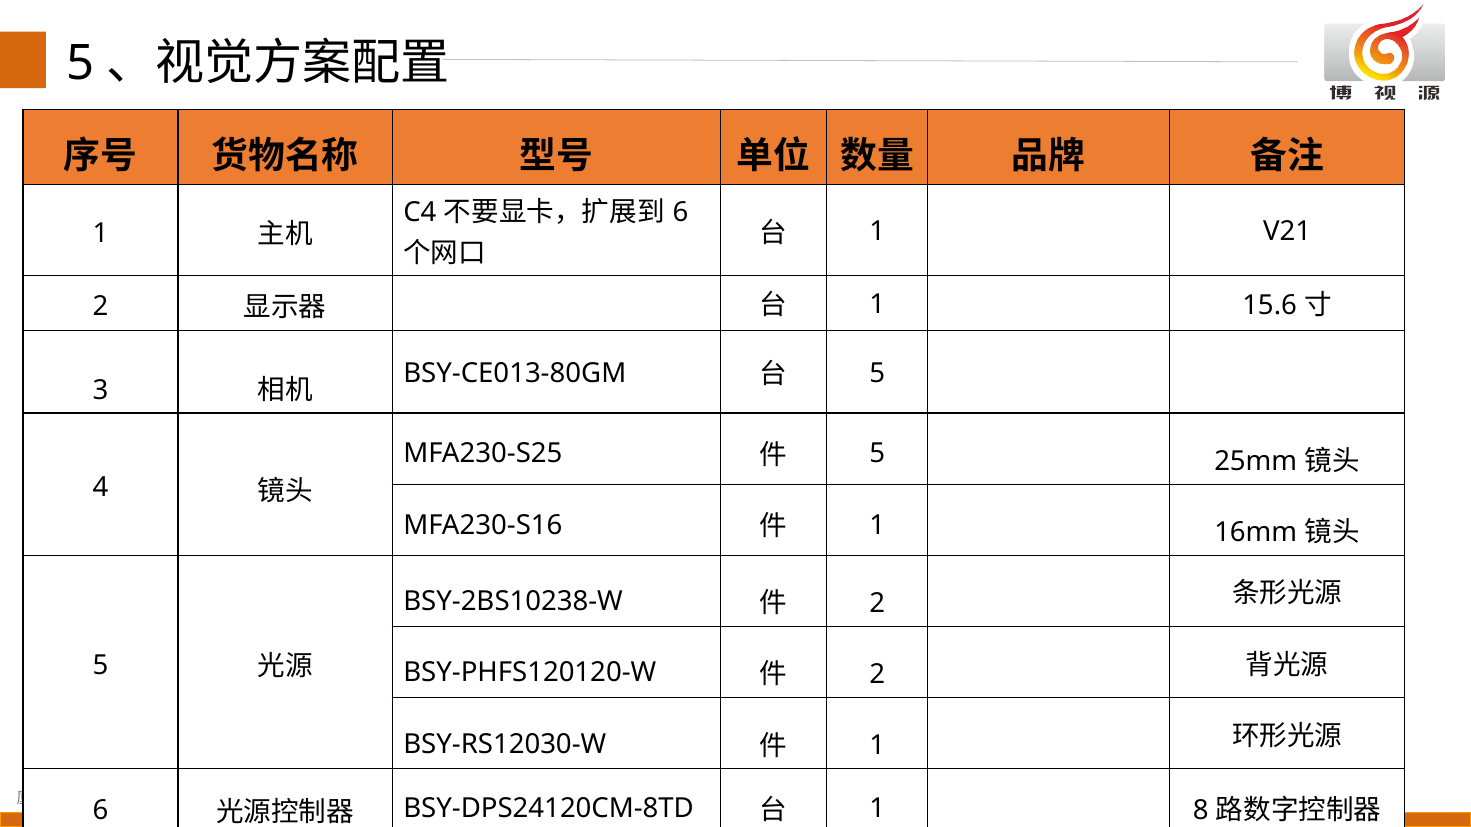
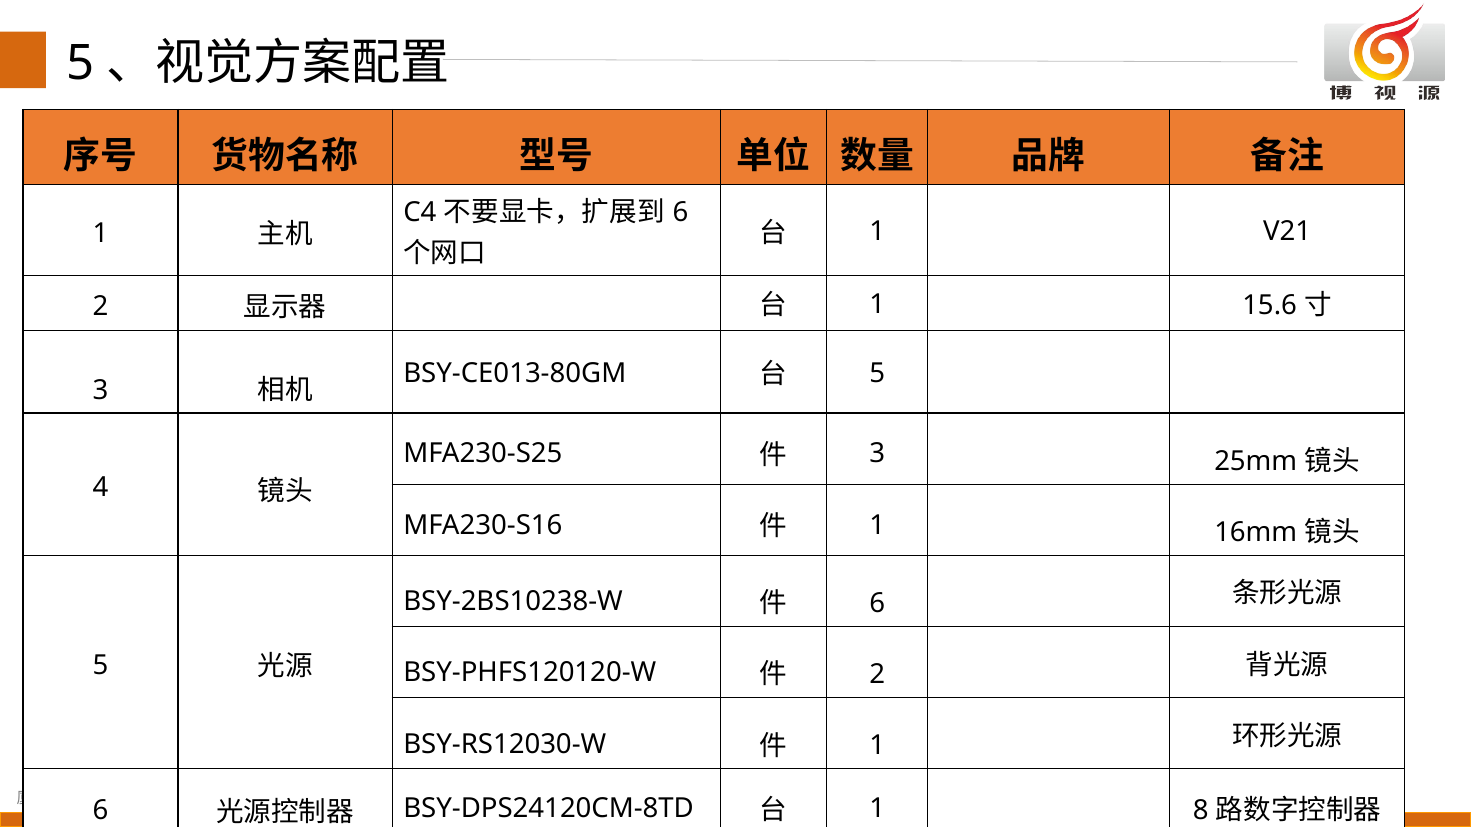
5 at (877, 454): 5 -> 3
2 at (877, 604): 2 -> 6
